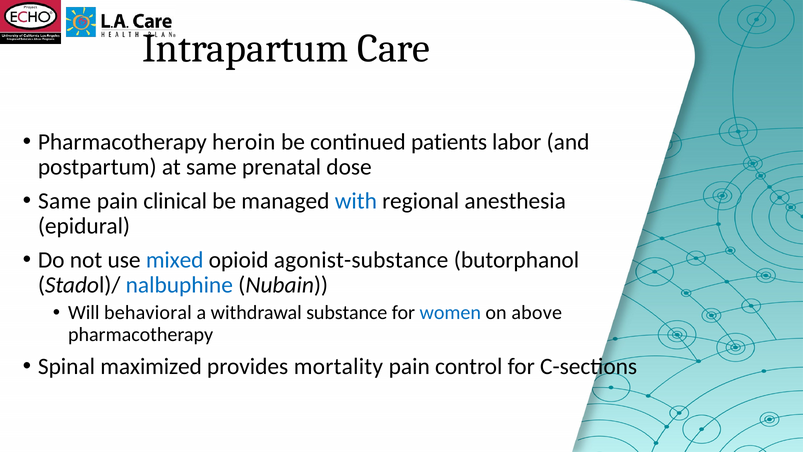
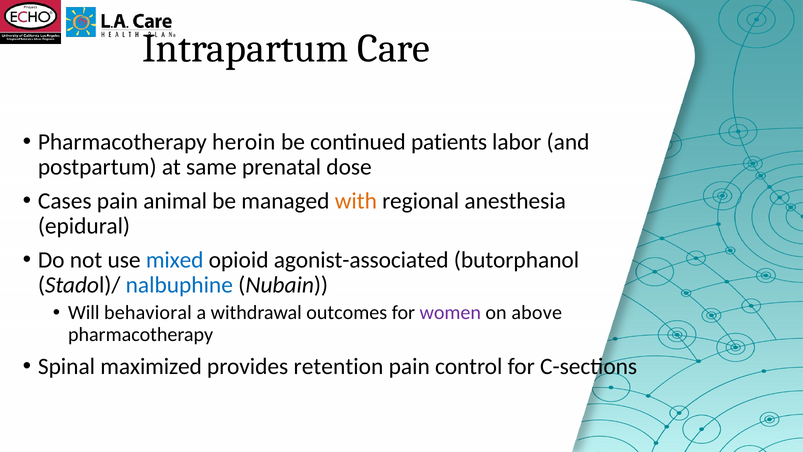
Same at (65, 201): Same -> Cases
clinical: clinical -> animal
with colour: blue -> orange
agonist-substance: agonist-substance -> agonist-associated
substance: substance -> outcomes
women colour: blue -> purple
mortality: mortality -> retention
